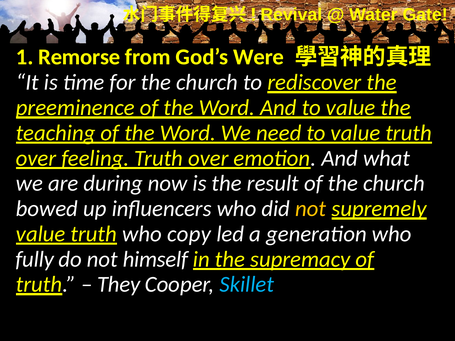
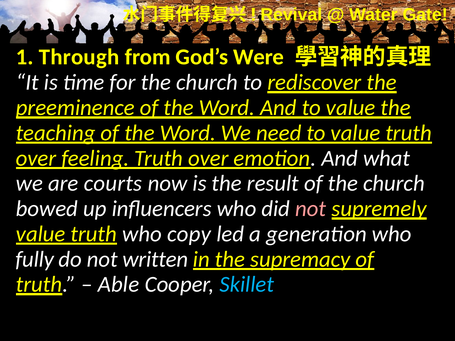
Remorse: Remorse -> Through
during: during -> courts
not at (311, 209) colour: yellow -> pink
himself: himself -> written
They: They -> Able
